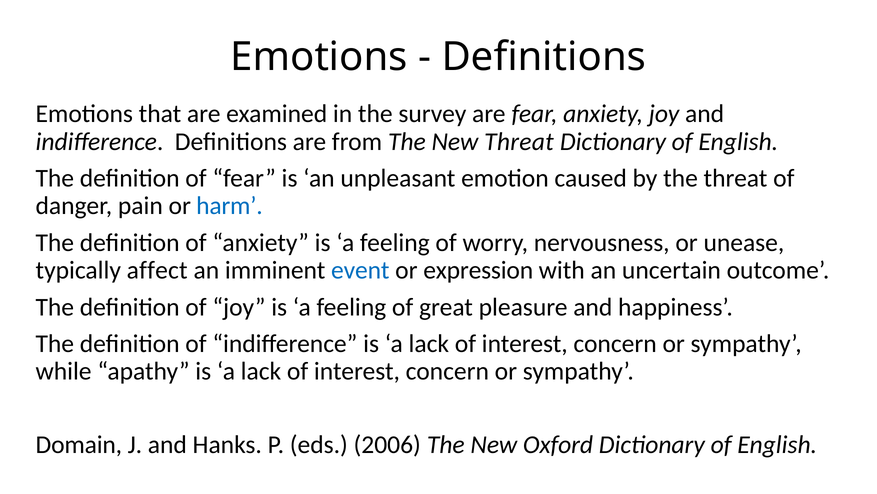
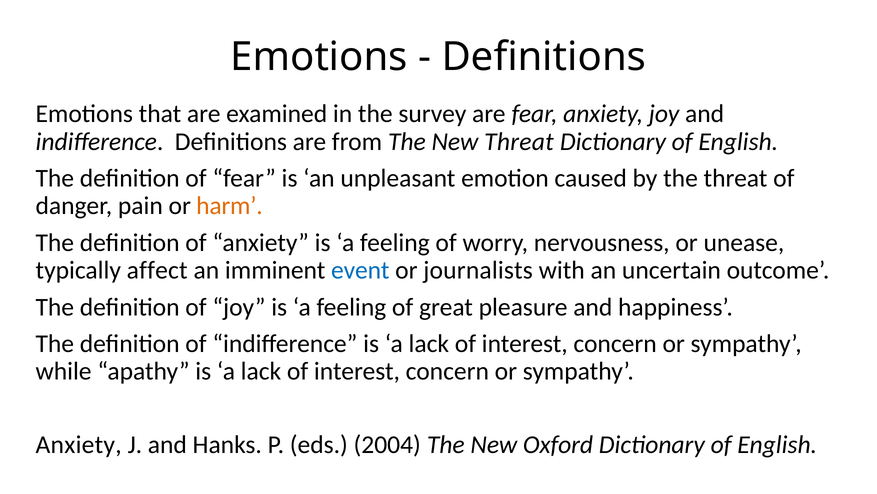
harm colour: blue -> orange
expression: expression -> journalists
Domain at (79, 444): Domain -> Anxiety
2006: 2006 -> 2004
